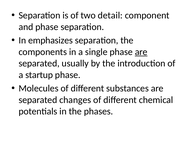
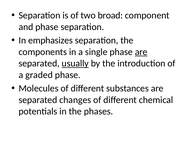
detail: detail -> broad
usually underline: none -> present
startup: startup -> graded
